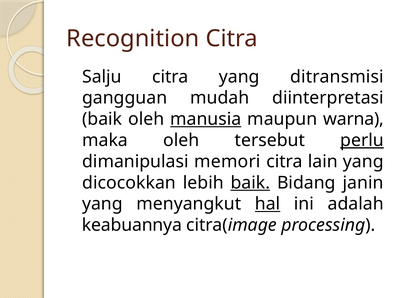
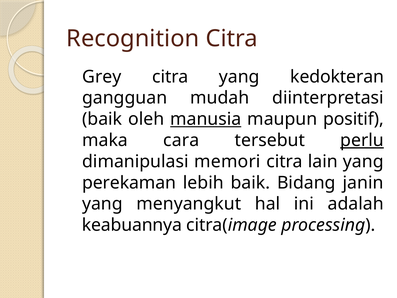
Salju: Salju -> Grey
ditransmisi: ditransmisi -> kedokteran
warna: warna -> positif
maka oleh: oleh -> cara
dicocokkan: dicocokkan -> perekaman
baik at (250, 183) underline: present -> none
hal underline: present -> none
